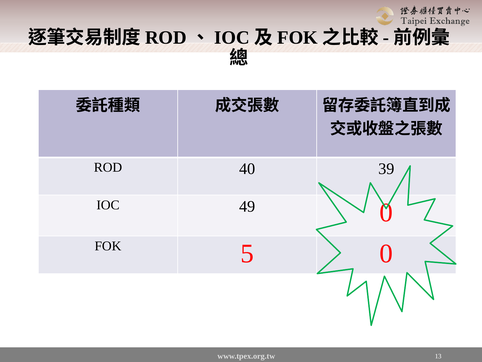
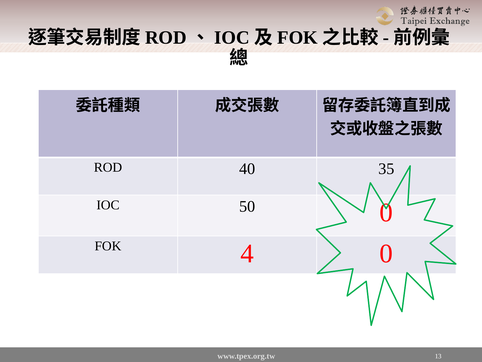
39: 39 -> 35
49: 49 -> 50
5: 5 -> 4
